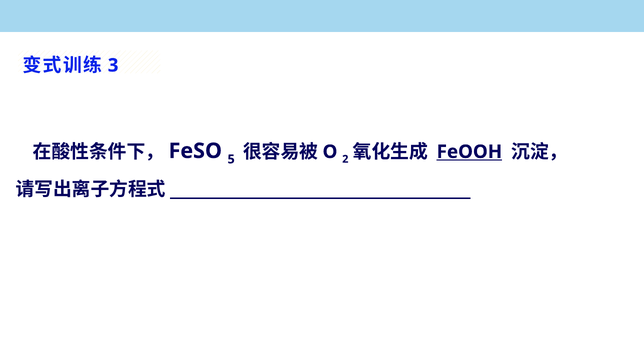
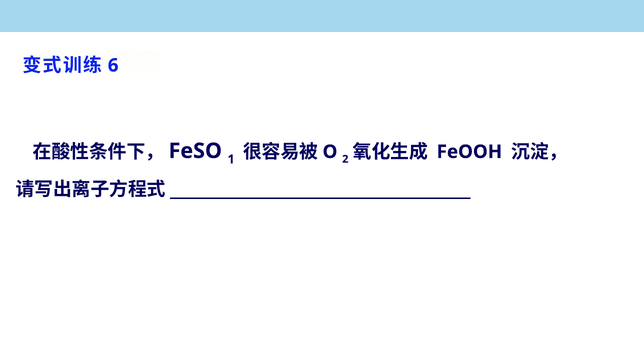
3: 3 -> 6
5: 5 -> 1
FeOOH underline: present -> none
